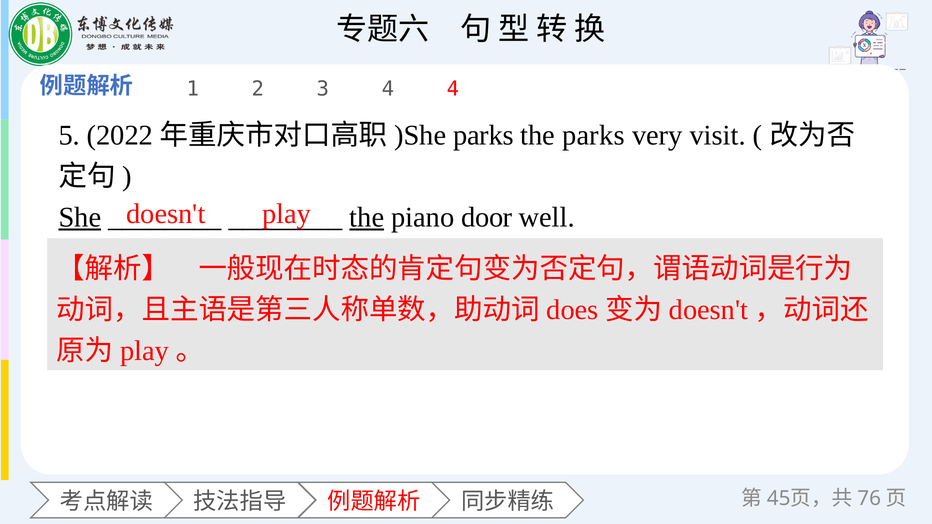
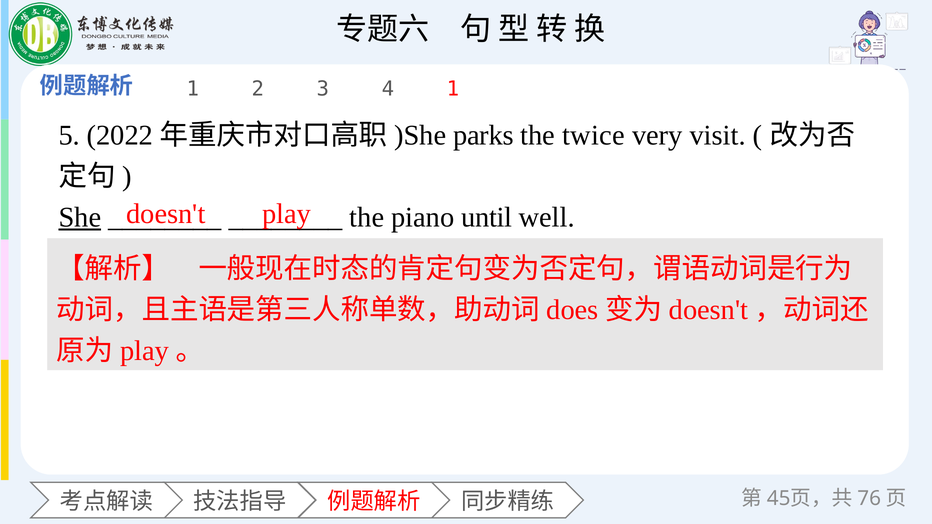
4 4: 4 -> 1
the parks: parks -> twice
the at (367, 217) underline: present -> none
door: door -> until
